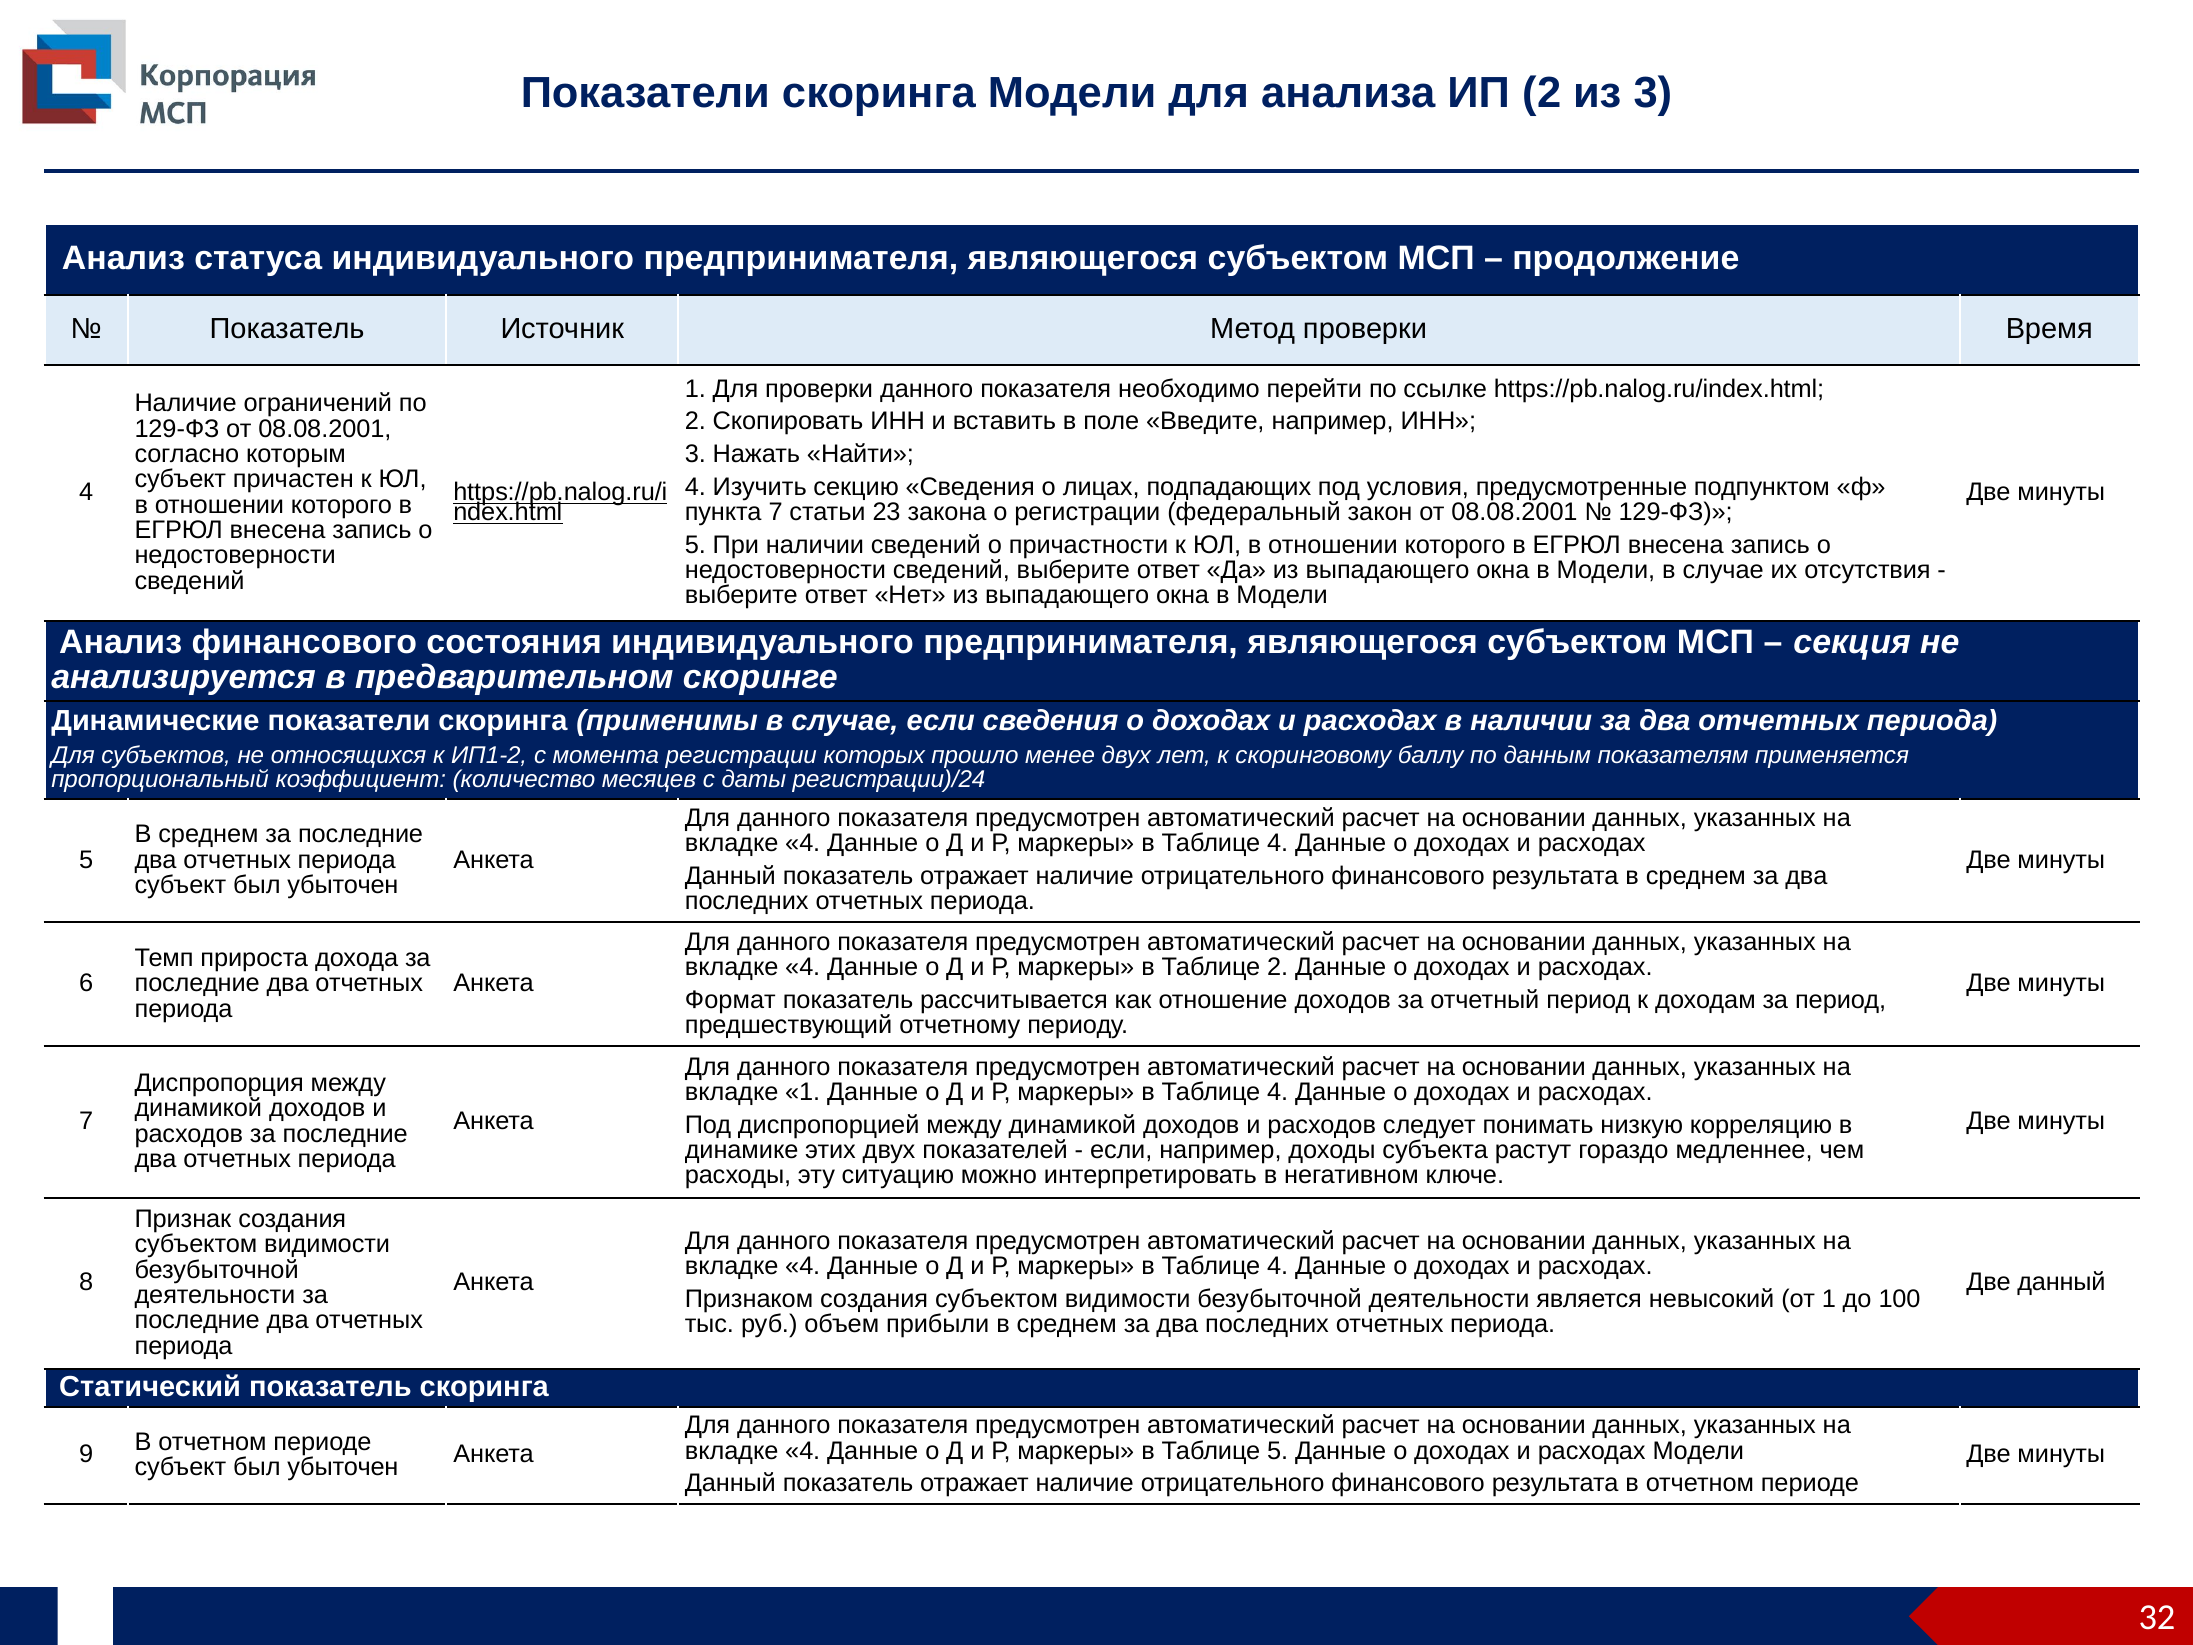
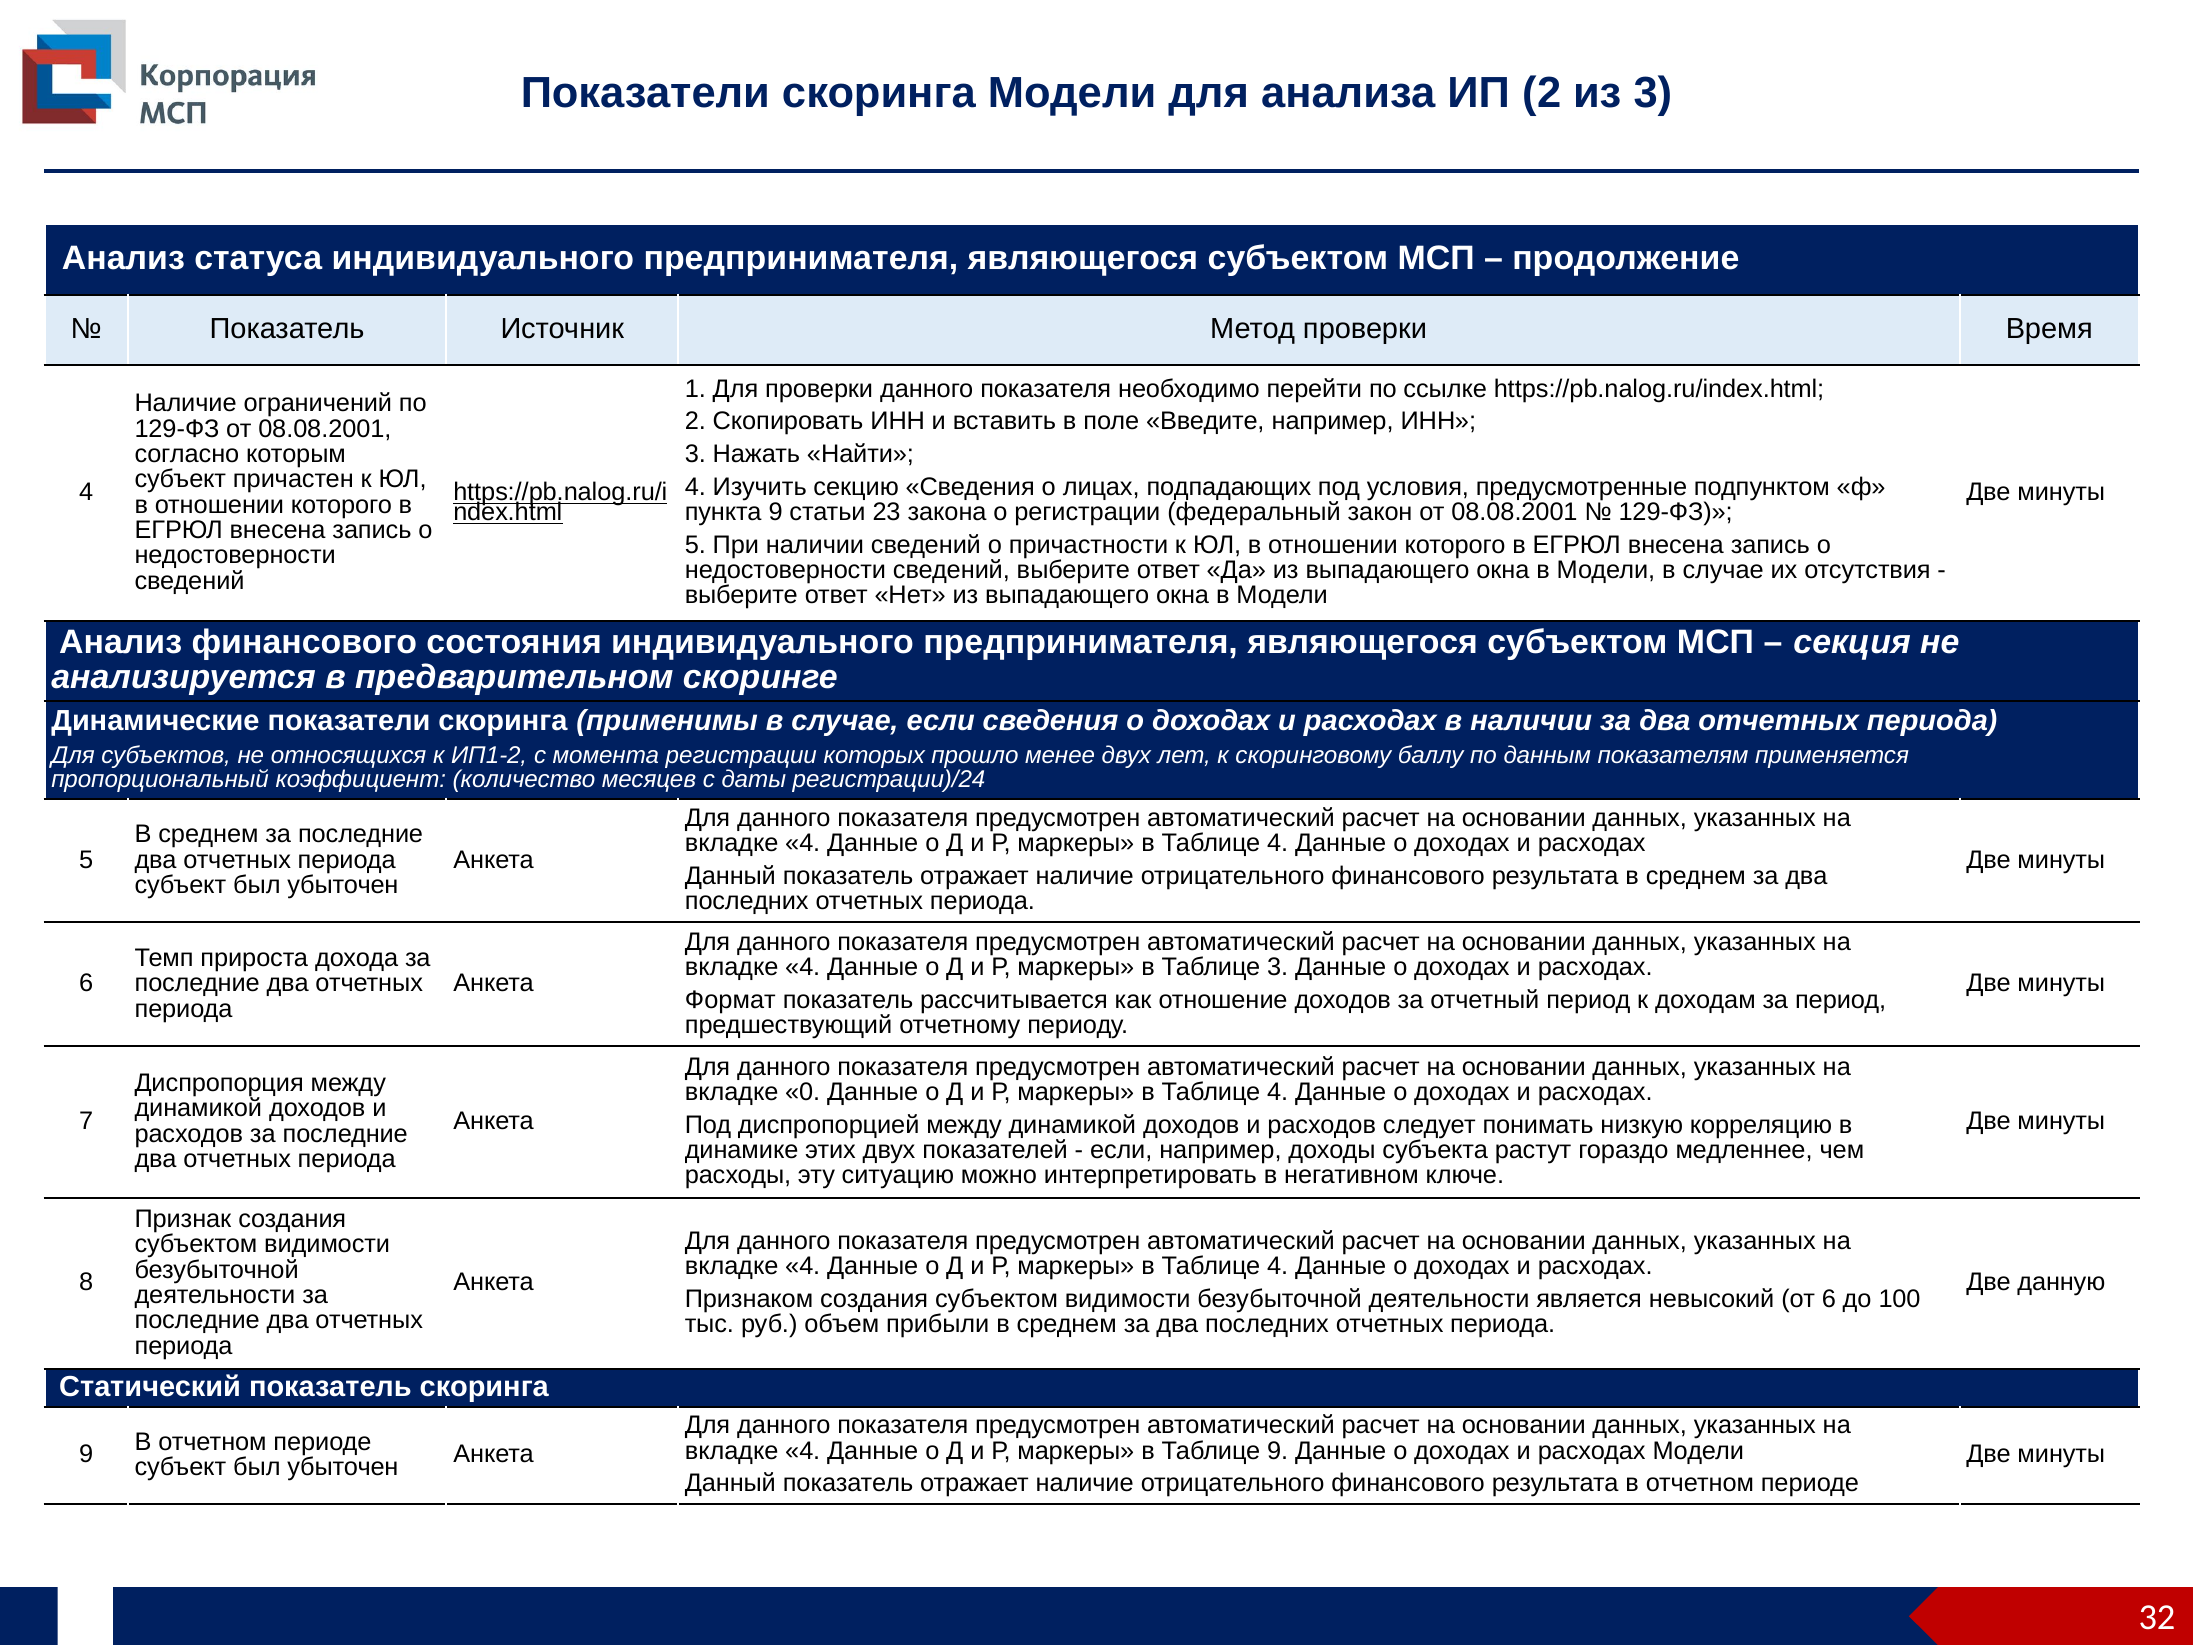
пункта 7: 7 -> 9
Таблице 2: 2 -> 3
вкладке 1: 1 -> 0
Две данный: данный -> данную
от 1: 1 -> 6
Таблице 5: 5 -> 9
